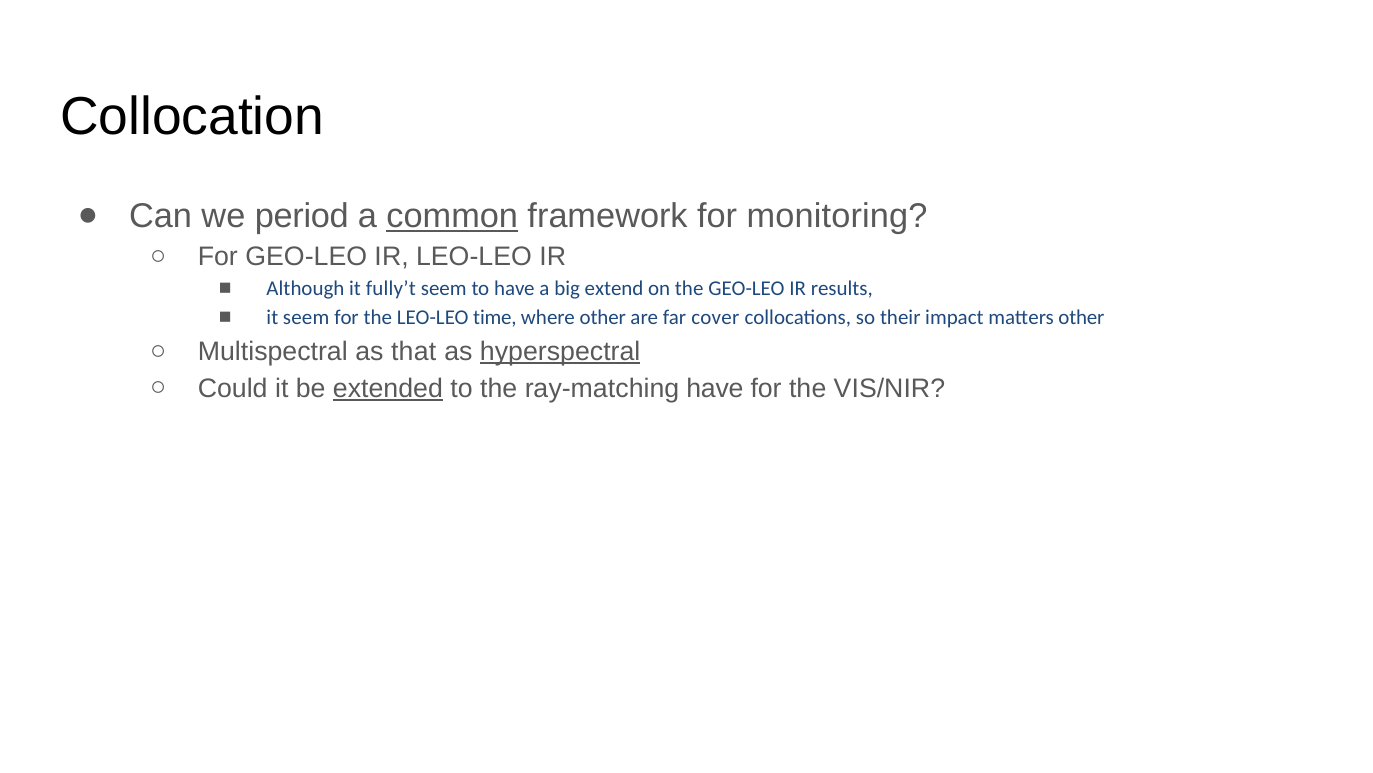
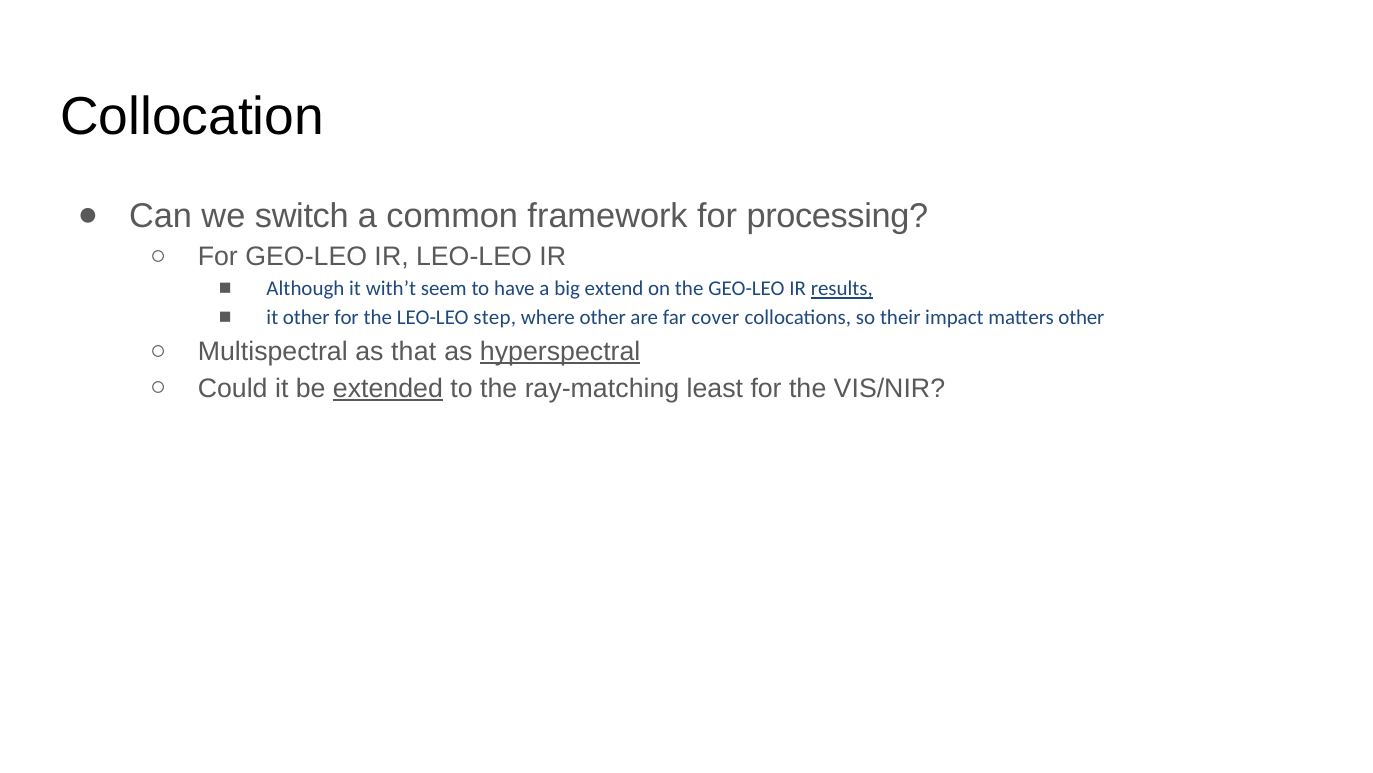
period: period -> switch
common underline: present -> none
monitoring: monitoring -> processing
fully’t: fully’t -> with’t
results underline: none -> present
it seem: seem -> other
time: time -> step
ray-matching have: have -> least
